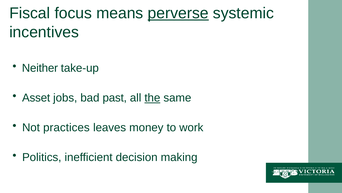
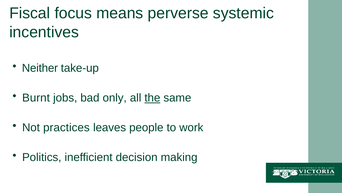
perverse underline: present -> none
Asset: Asset -> Burnt
past: past -> only
money: money -> people
